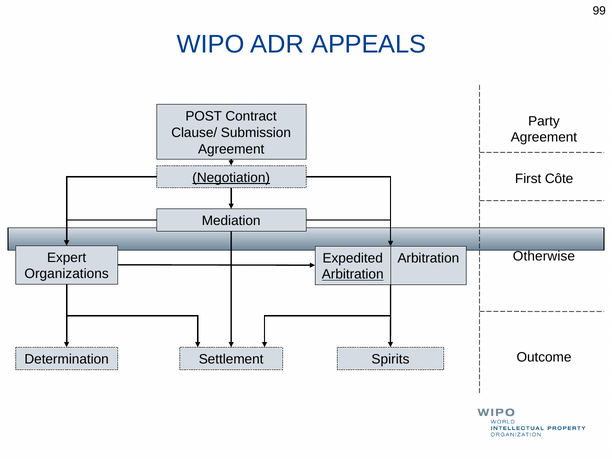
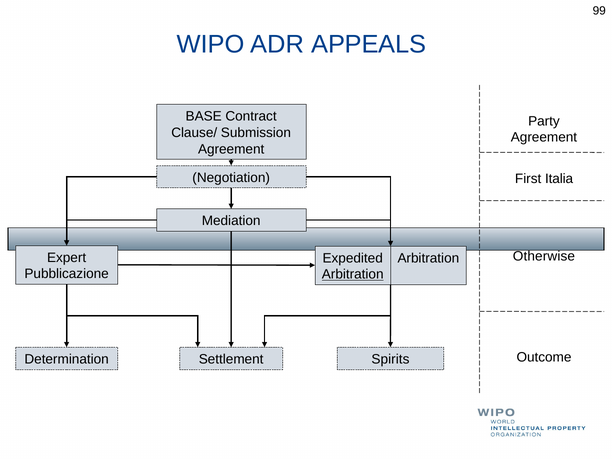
POST: POST -> BASE
Negotiation underline: present -> none
Côte: Côte -> Italia
Organizations: Organizations -> Pubblicazione
